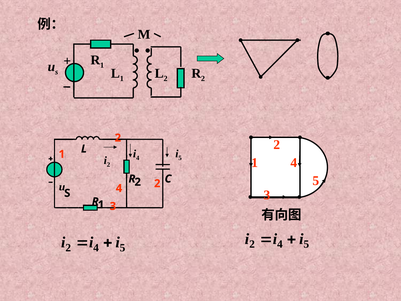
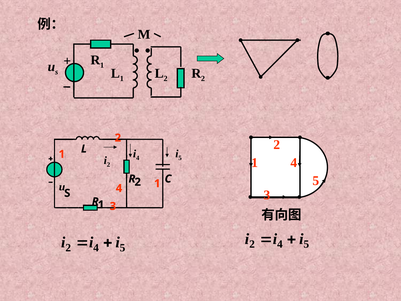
2 at (157, 183): 2 -> 1
